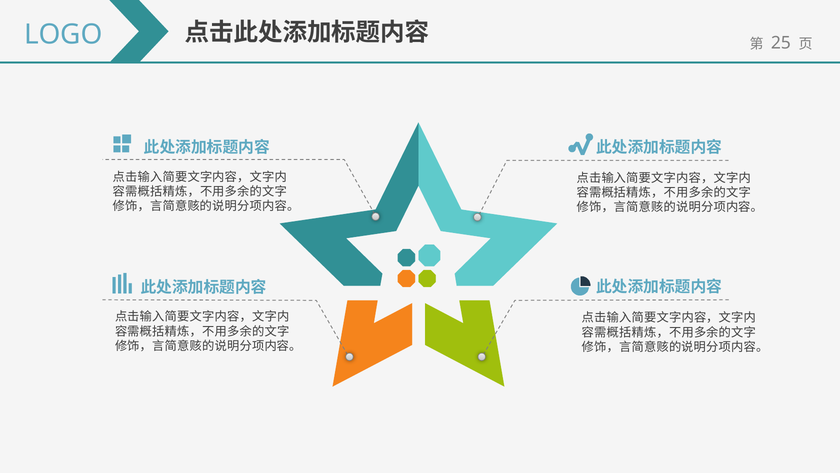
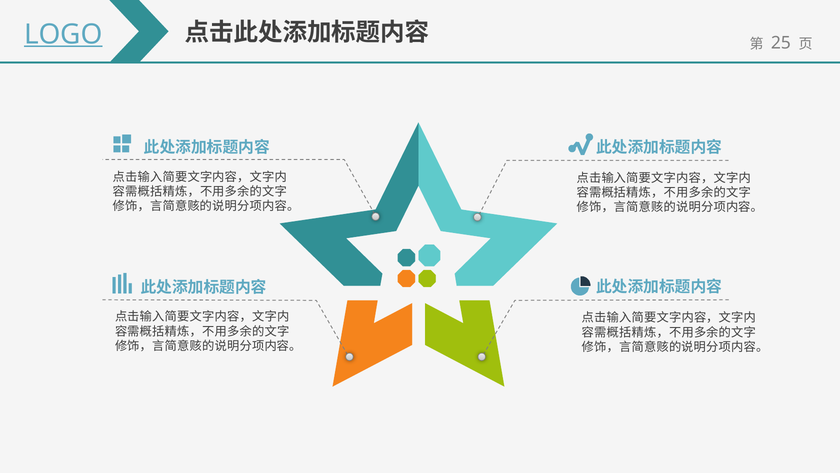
LOGO underline: none -> present
